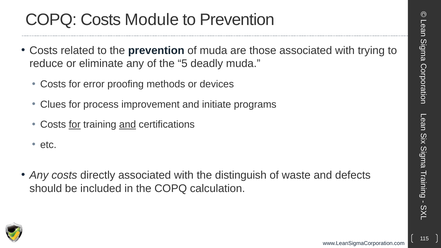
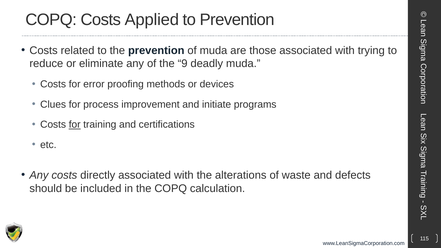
Module: Module -> Applied
5: 5 -> 9
and at (128, 125) underline: present -> none
distinguish: distinguish -> alterations
